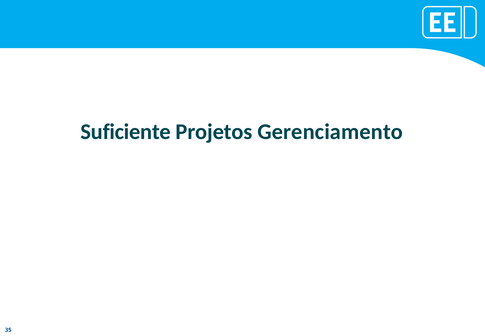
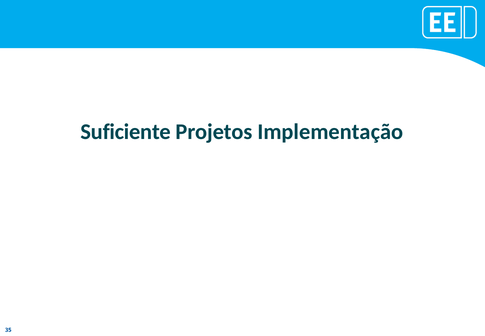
Gerenciamento: Gerenciamento -> Implementação
